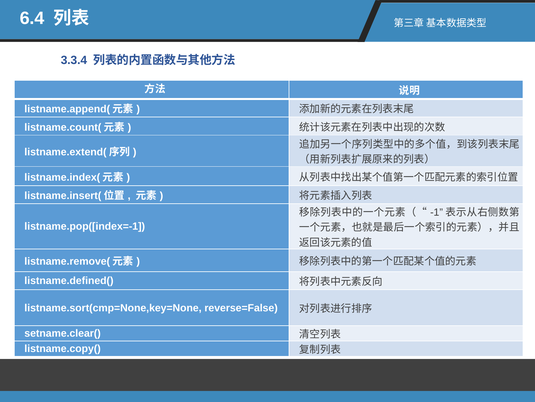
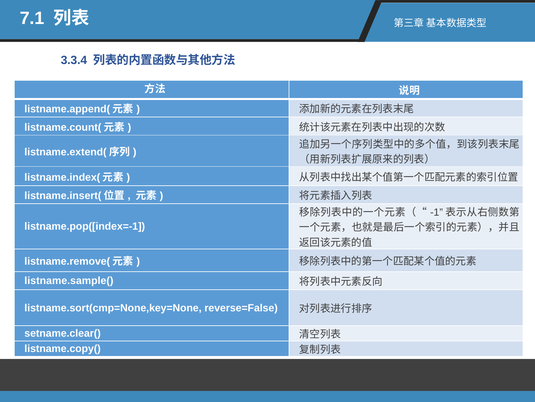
6.4: 6.4 -> 7.1
listname.defined(: listname.defined( -> listname.sample(
